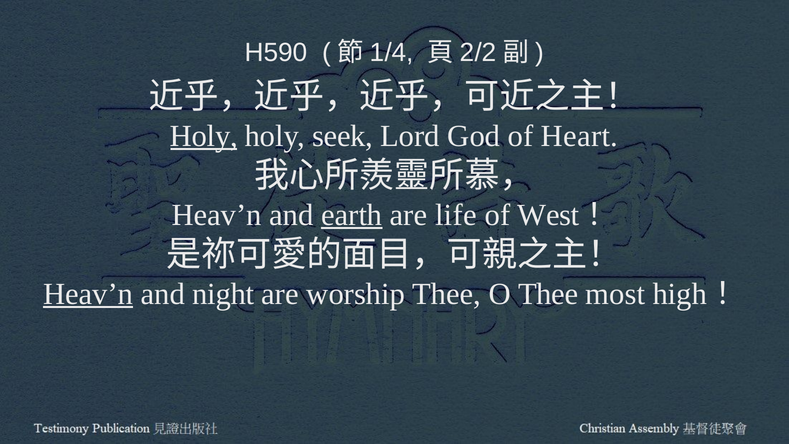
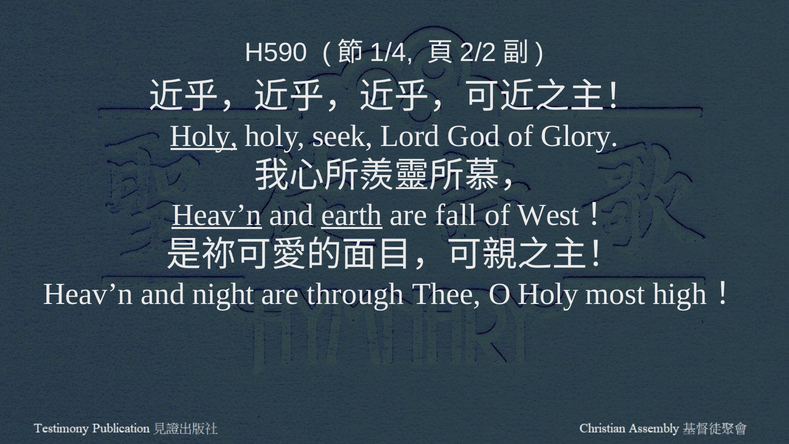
Heart: Heart -> Glory
Heav’n at (217, 215) underline: none -> present
life: life -> fall
Heav’n at (88, 294) underline: present -> none
worship: worship -> through
O Thee: Thee -> Holy
